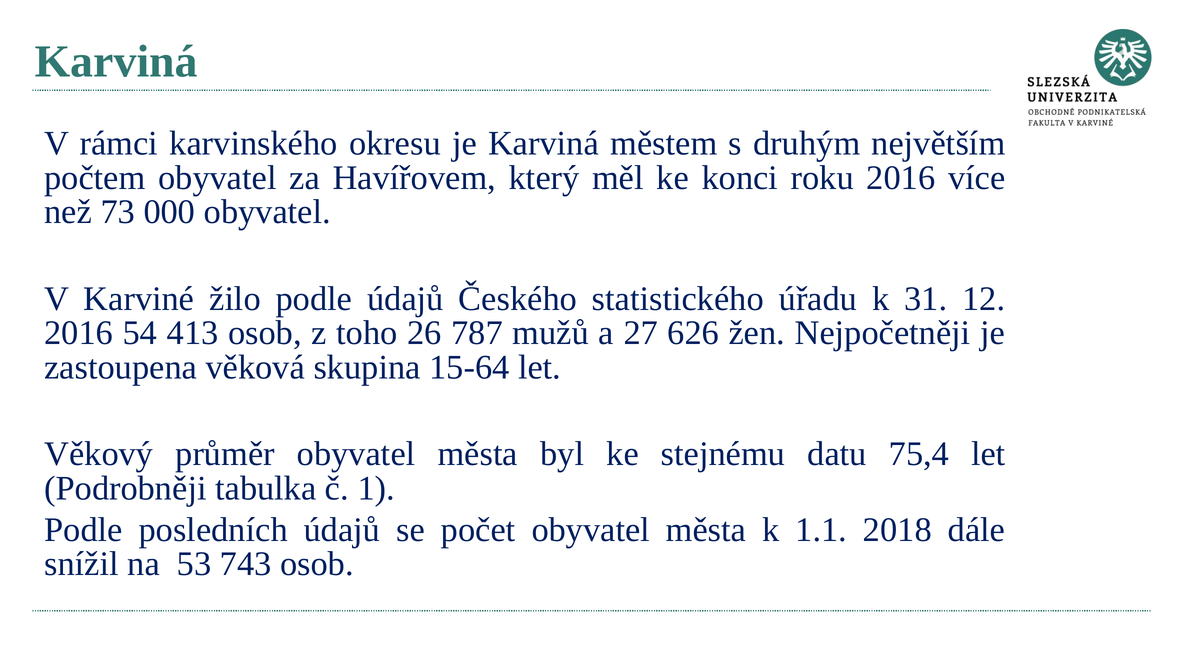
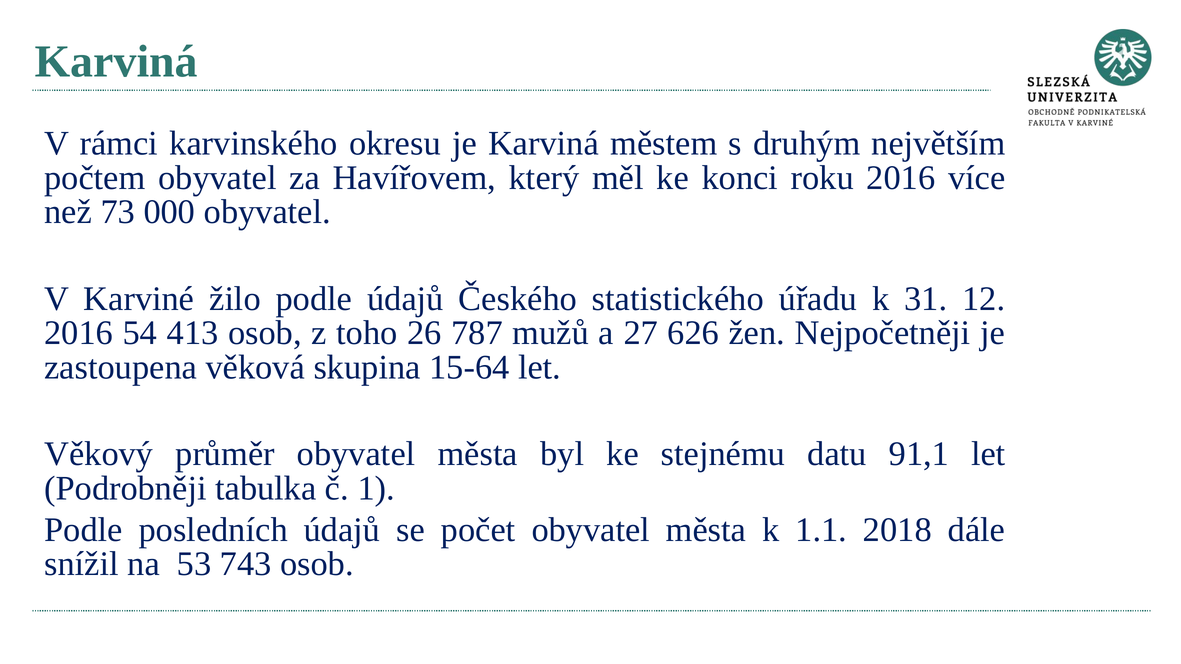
75,4: 75,4 -> 91,1
